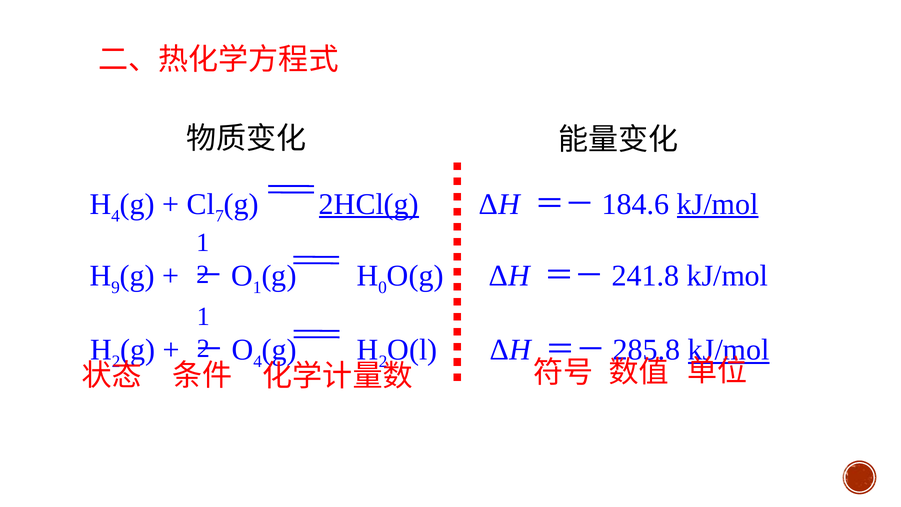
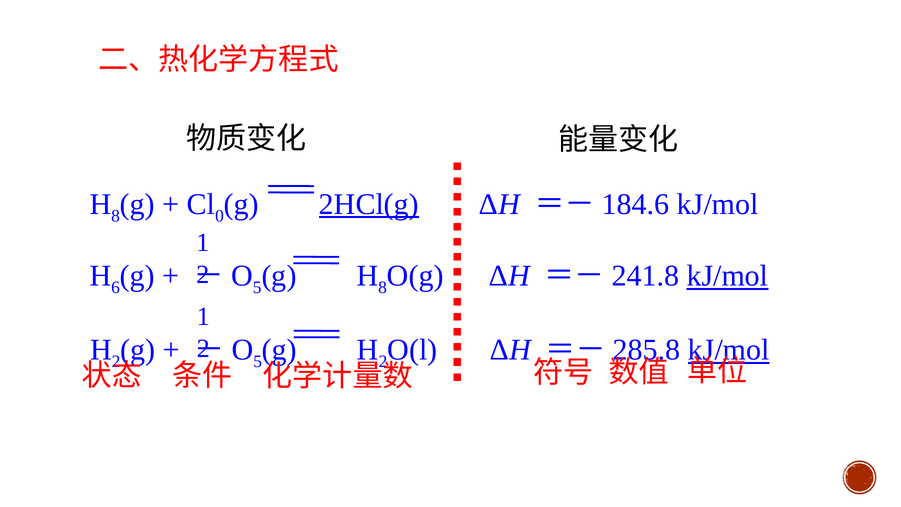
4 at (116, 216): 4 -> 8
7: 7 -> 0
kJ/mol at (718, 204) underline: present -> none
9: 9 -> 6
1 at (257, 288): 1 -> 5
0 at (383, 288): 0 -> 8
kJ/mol at (728, 276) underline: none -> present
4 at (258, 362): 4 -> 5
